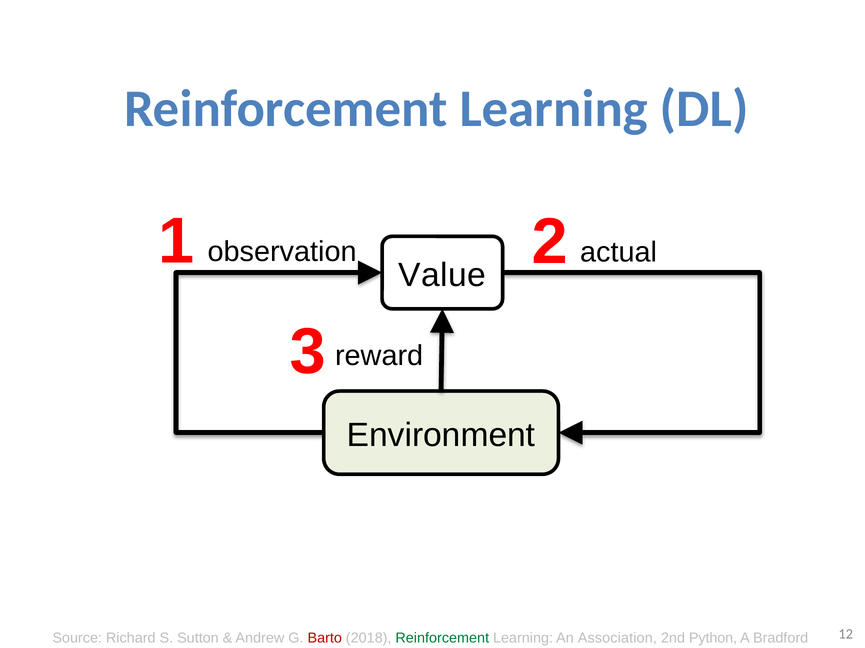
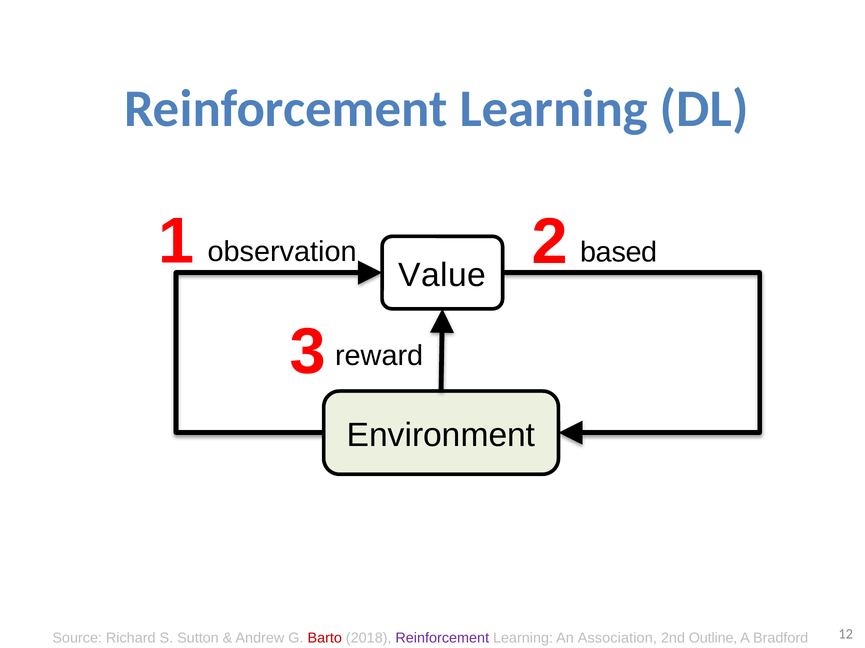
actual: actual -> based
Reinforcement at (442, 639) colour: green -> purple
Python: Python -> Outline
